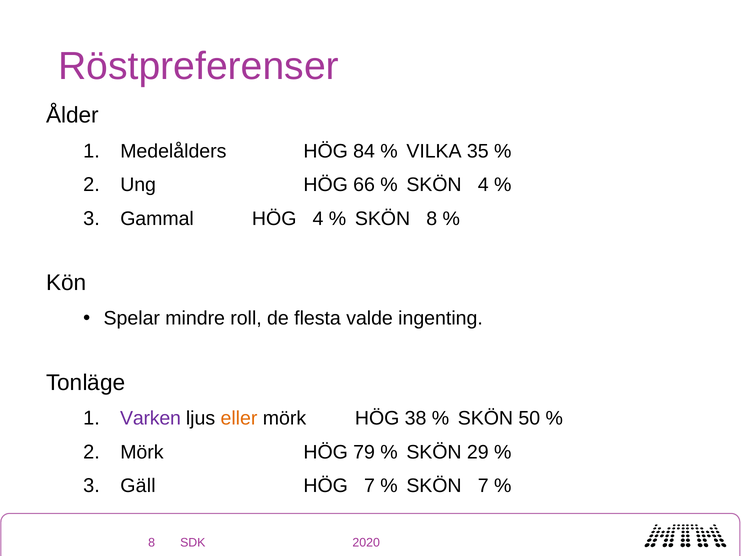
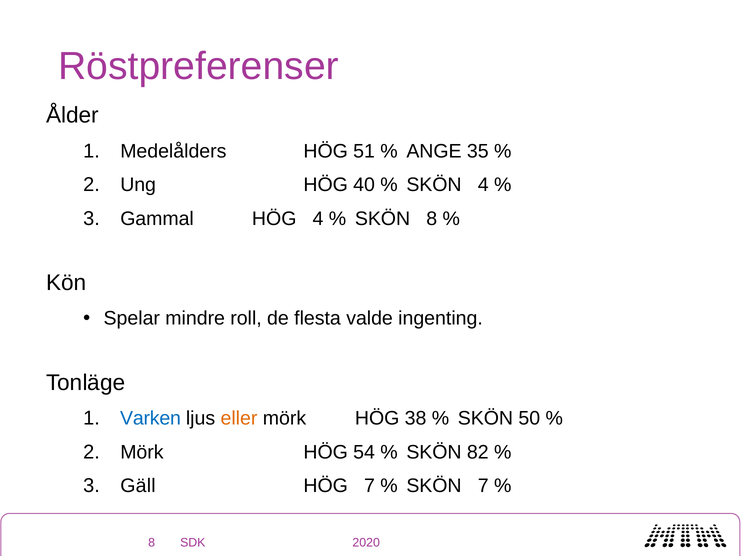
84: 84 -> 51
VILKA: VILKA -> ANGE
66: 66 -> 40
Varken colour: purple -> blue
79: 79 -> 54
29: 29 -> 82
